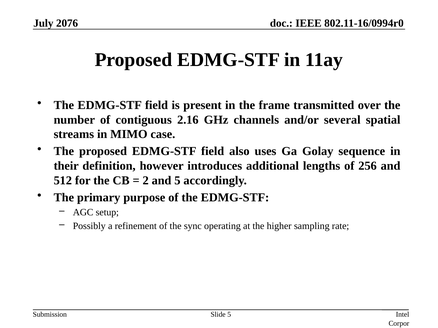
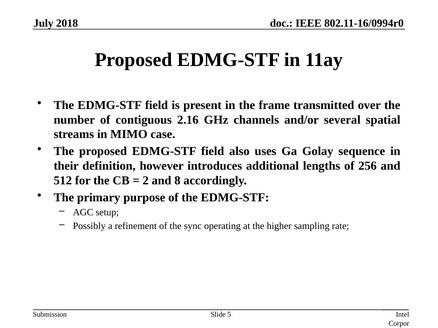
2076: 2076 -> 2018
and 5: 5 -> 8
